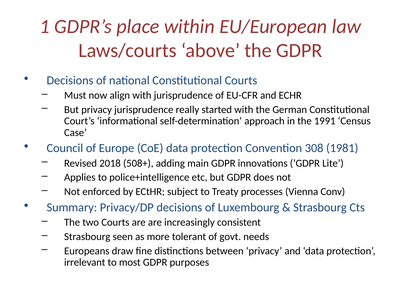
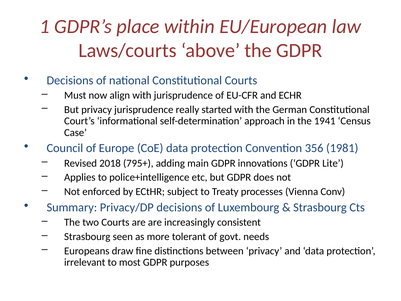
1991: 1991 -> 1941
308: 308 -> 356
508+: 508+ -> 795+
